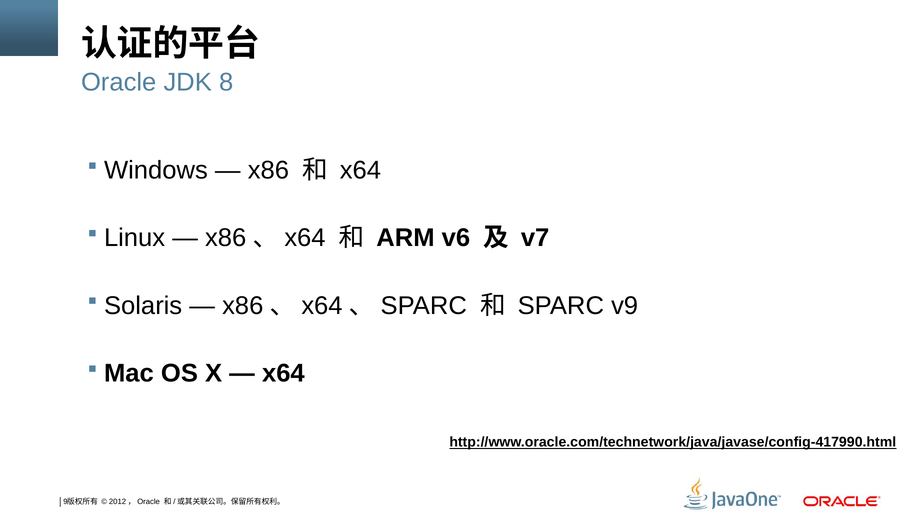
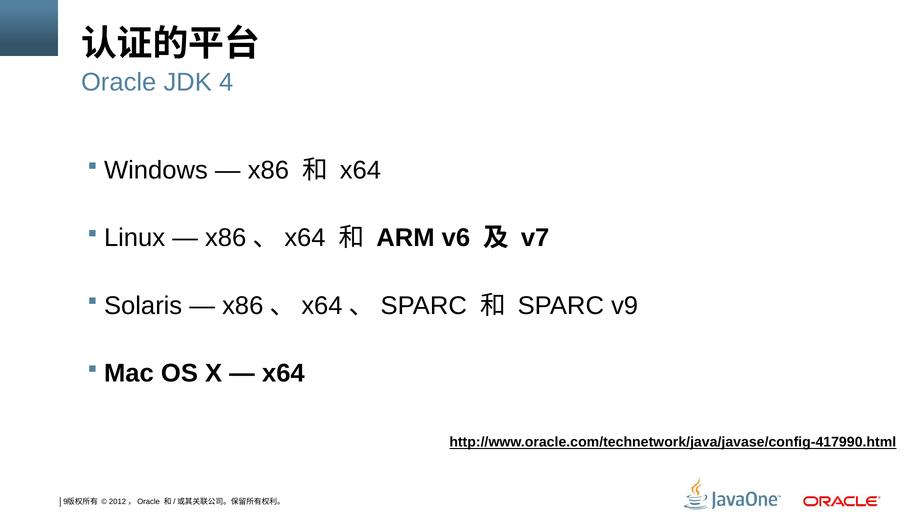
8: 8 -> 4
